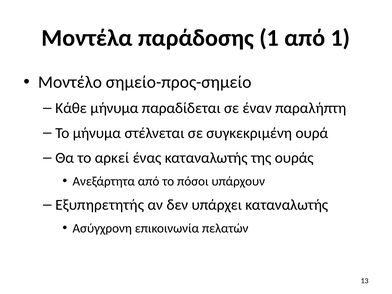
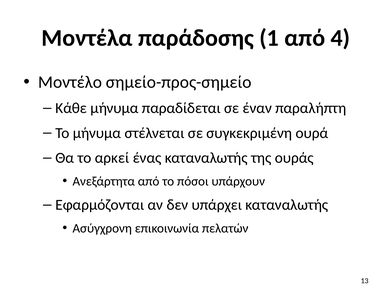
από 1: 1 -> 4
Εξυπηρετητής: Εξυπηρετητής -> Εφαρμόζονται
